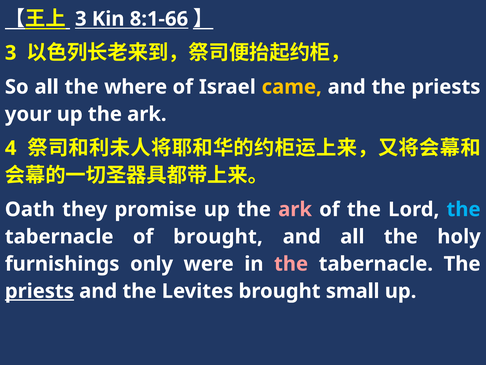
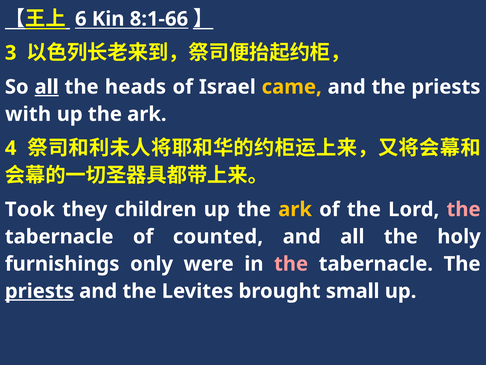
3 at (81, 19): 3 -> 6
all at (47, 87) underline: none -> present
where: where -> heads
your: your -> with
Oath: Oath -> Took
promise: promise -> children
ark at (295, 209) colour: pink -> yellow
the at (464, 209) colour: light blue -> pink
of brought: brought -> counted
